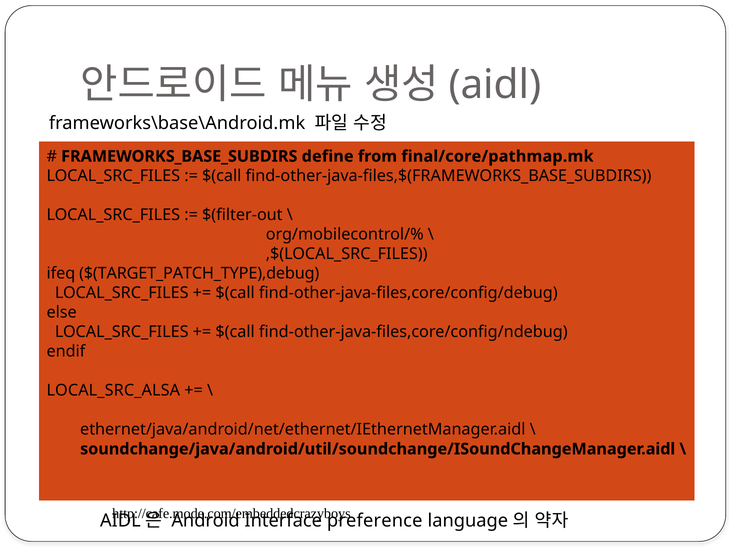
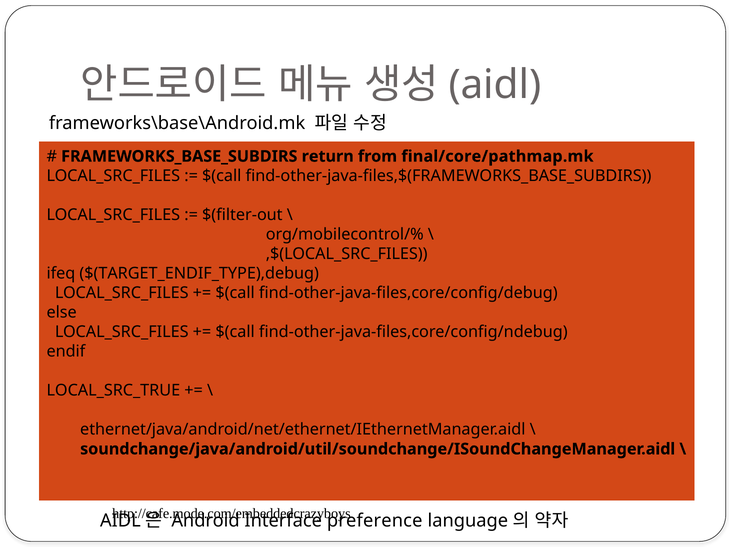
define: define -> return
$(TARGET_PATCH_TYPE),debug: $(TARGET_PATCH_TYPE),debug -> $(TARGET_ENDIF_TYPE),debug
LOCAL_SRC_ALSA: LOCAL_SRC_ALSA -> LOCAL_SRC_TRUE
